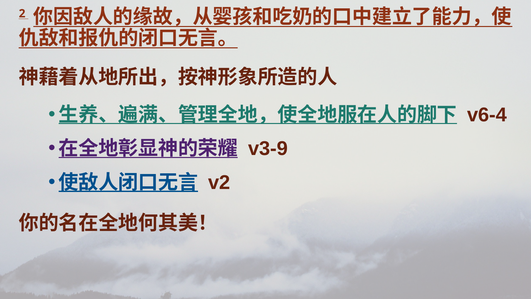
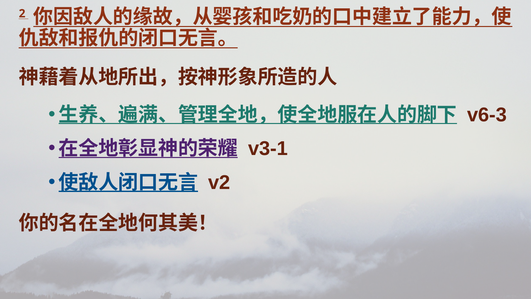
v6-4: v6-4 -> v6-3
v3-9: v3-9 -> v3-1
